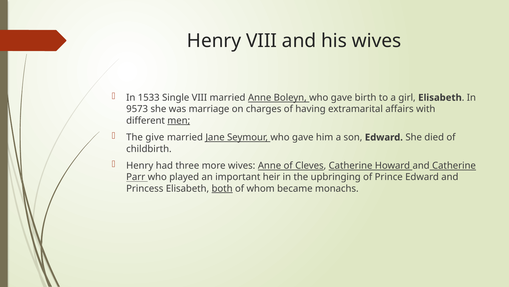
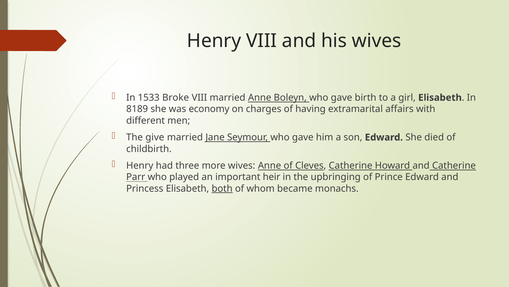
Single: Single -> Broke
9573: 9573 -> 8189
marriage: marriage -> economy
men underline: present -> none
